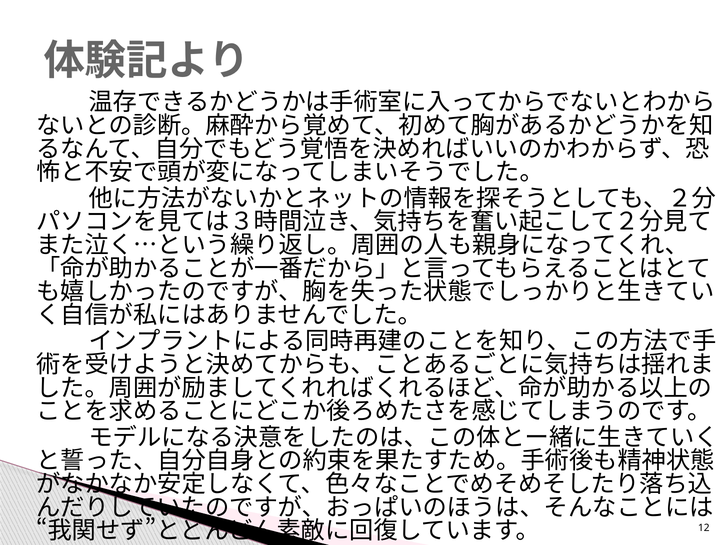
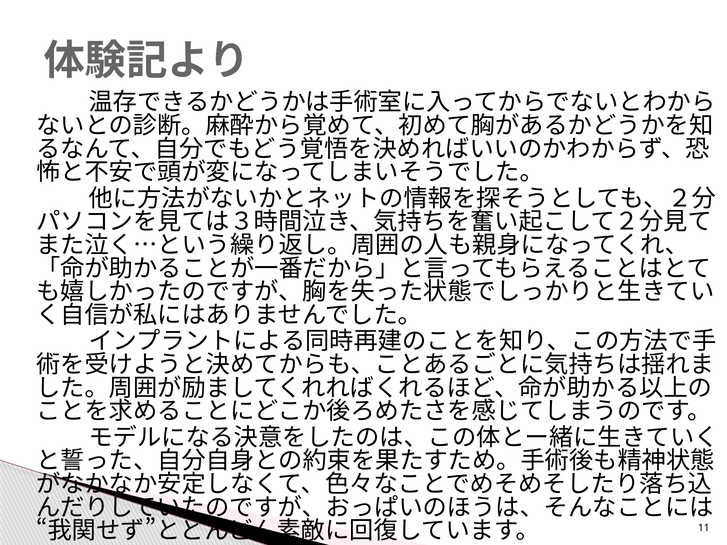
12: 12 -> 11
